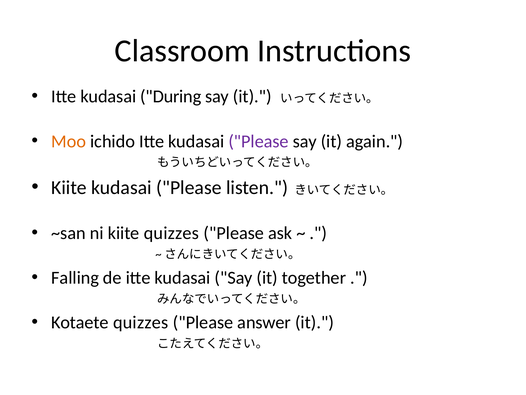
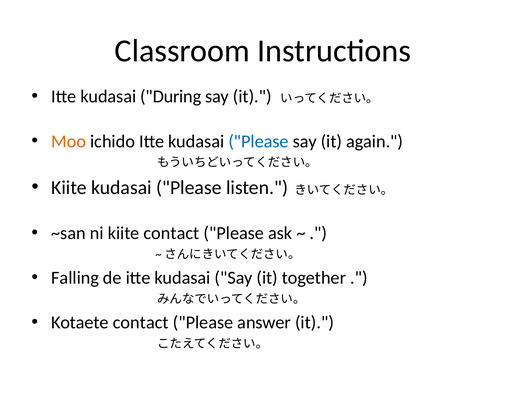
Please at (259, 141) colour: purple -> blue
kiite quizzes: quizzes -> contact
Kotaete quizzes: quizzes -> contact
